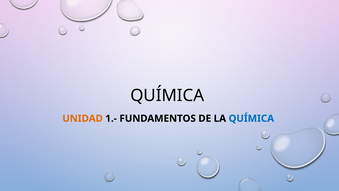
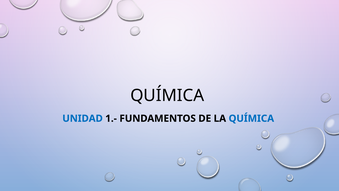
UNIDAD colour: orange -> blue
